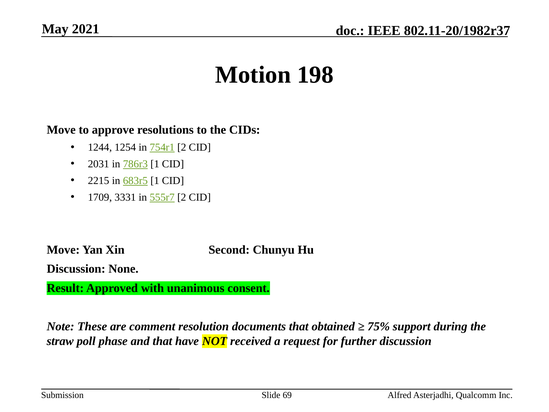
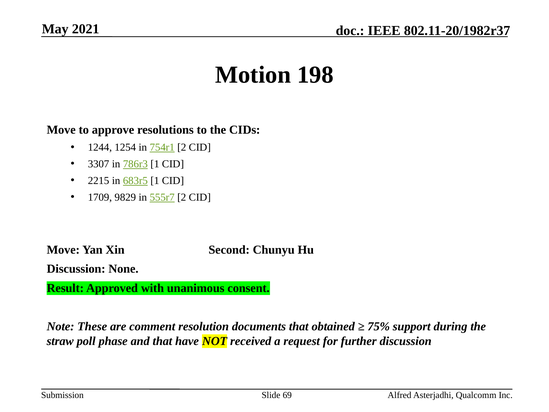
2031: 2031 -> 3307
3331: 3331 -> 9829
